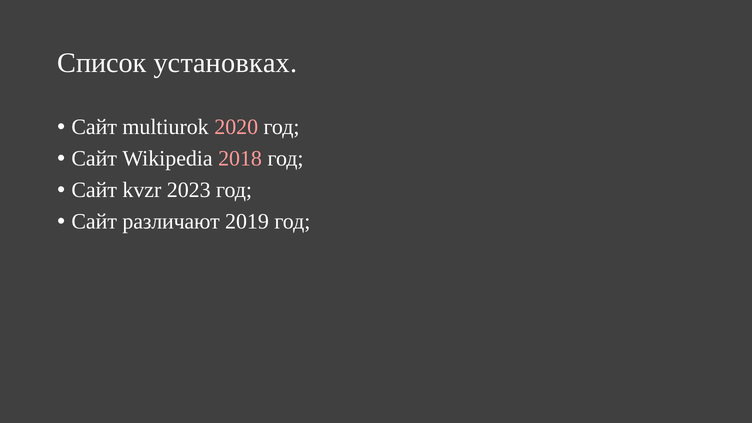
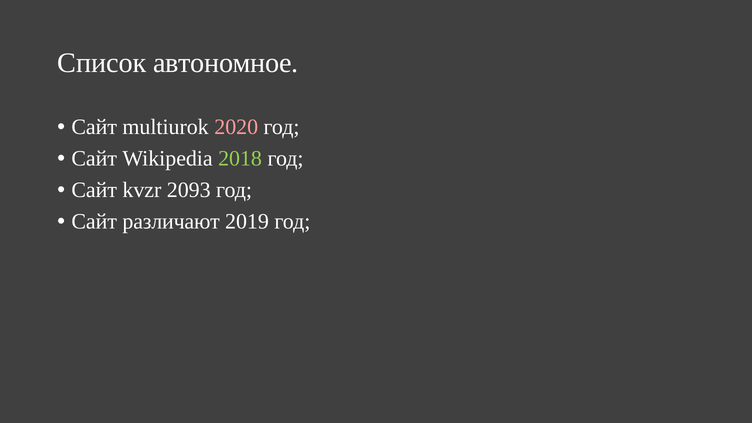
установках: установках -> автономное
2018 colour: pink -> light green
2023: 2023 -> 2093
